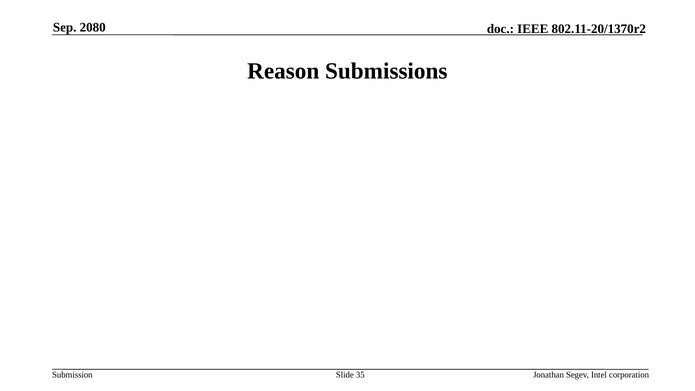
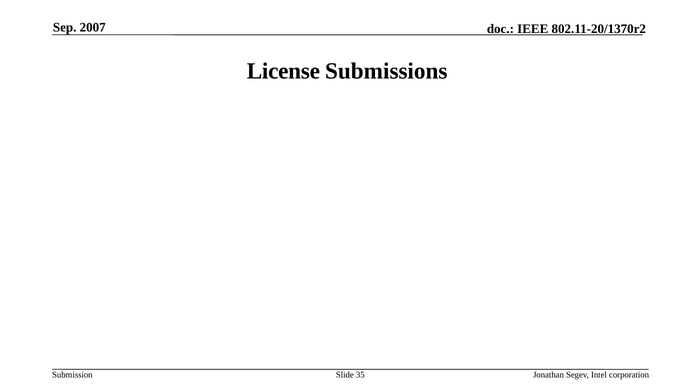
2080: 2080 -> 2007
Reason: Reason -> License
